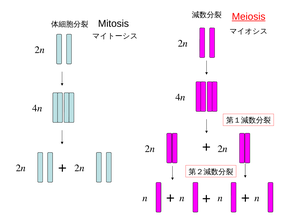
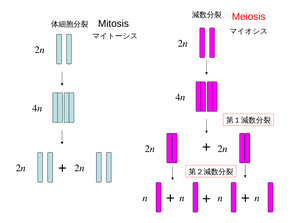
Meiosis underline: present -> none
